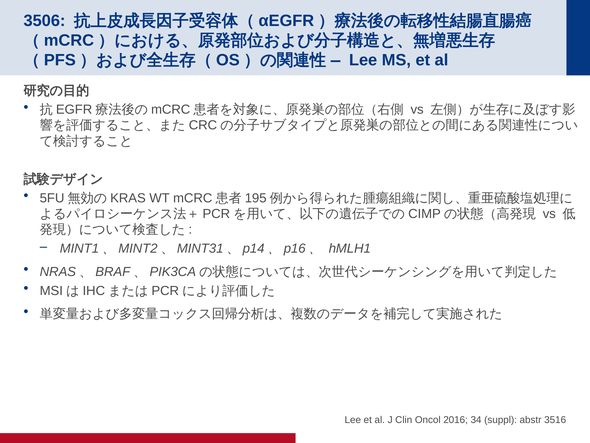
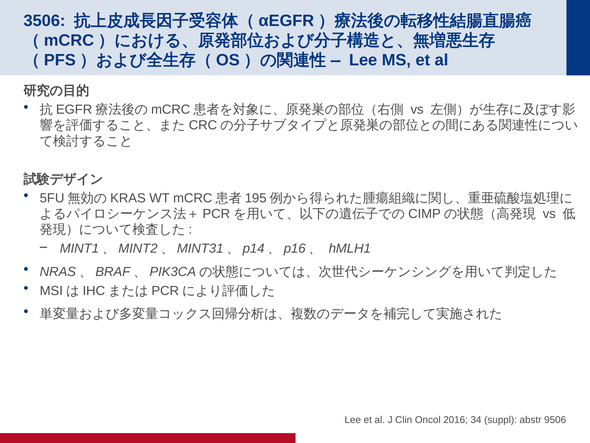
3516: 3516 -> 9506
